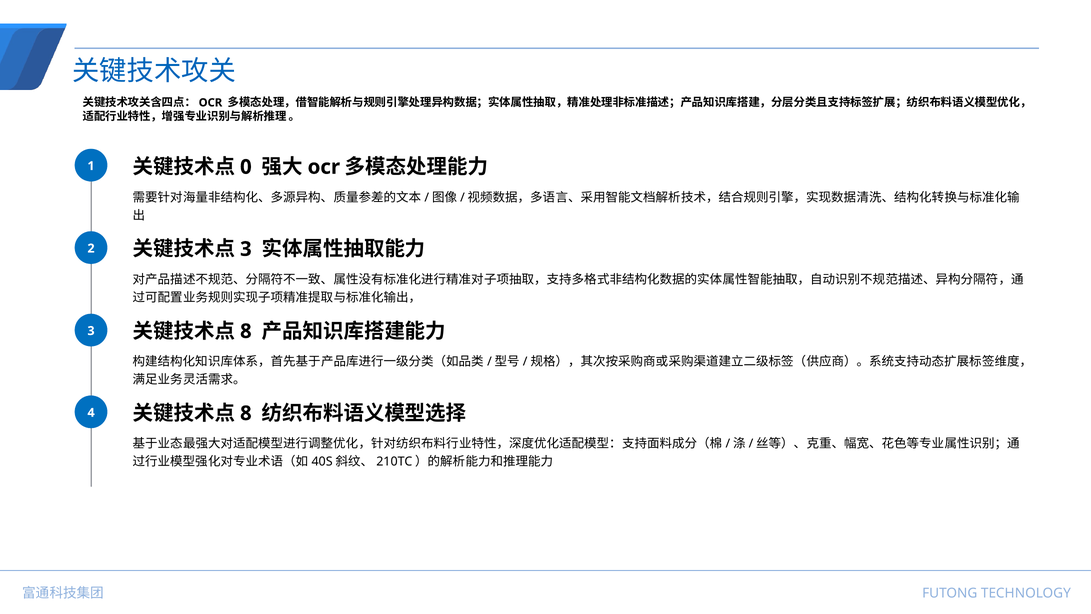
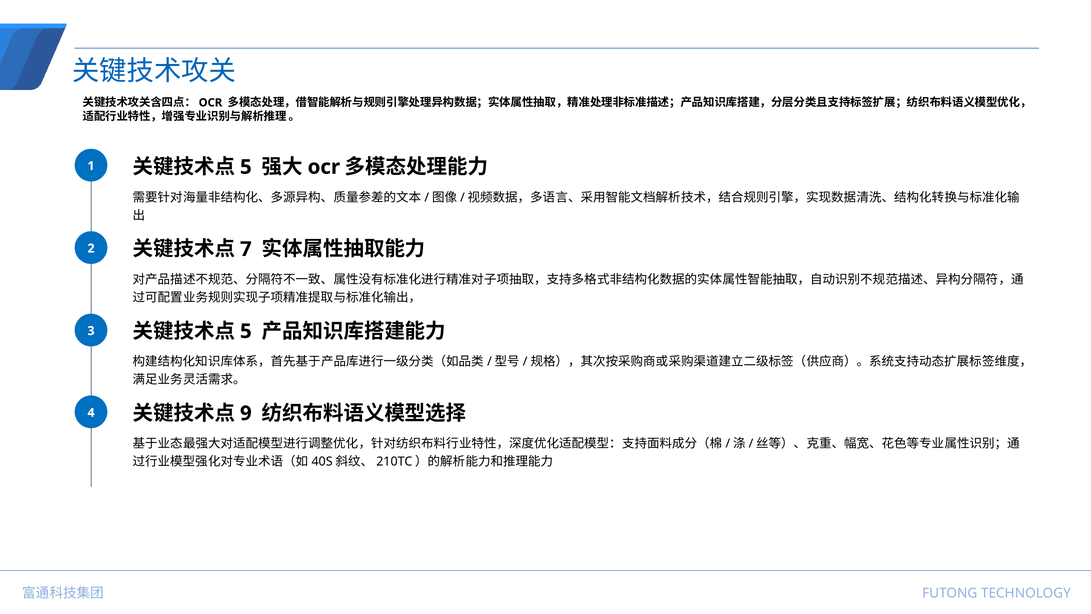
0 at (246, 167): 0 -> 5
3 at (246, 249): 3 -> 7
8 at (246, 331): 8 -> 5
8 at (246, 413): 8 -> 9
